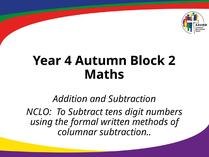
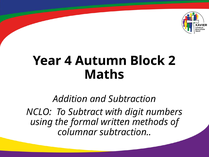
tens: tens -> with
